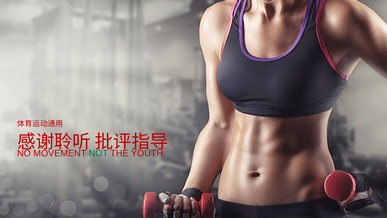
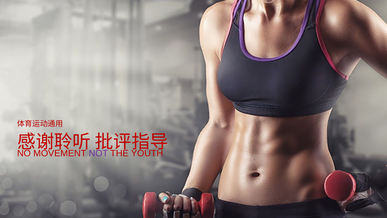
NOT colour: green -> purple
